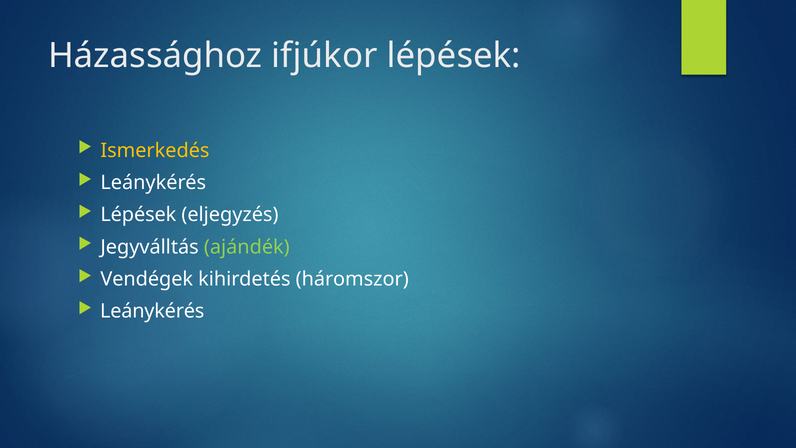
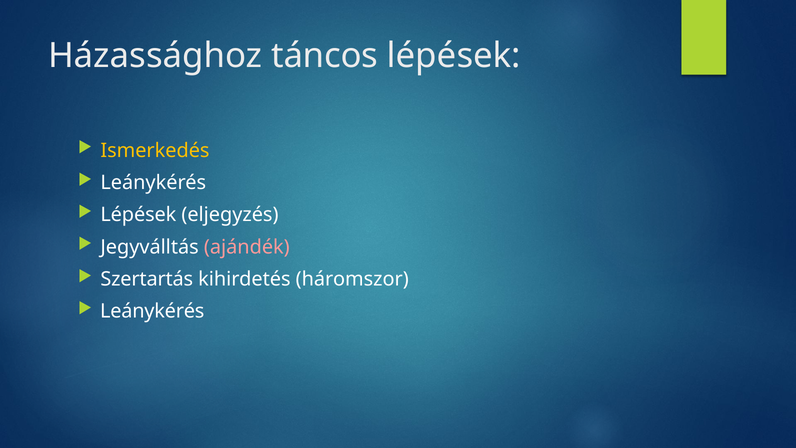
ifjúkor: ifjúkor -> táncos
ajándék colour: light green -> pink
Vendégek: Vendégek -> Szertartás
